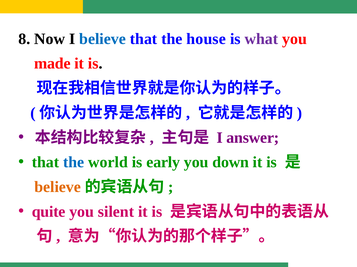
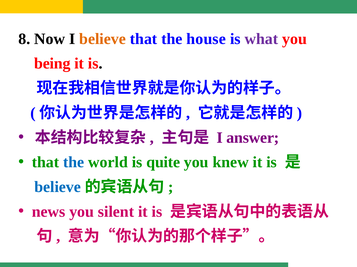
believe at (103, 39) colour: blue -> orange
made: made -> being
early: early -> quite
down: down -> knew
believe at (58, 187) colour: orange -> blue
quite: quite -> news
